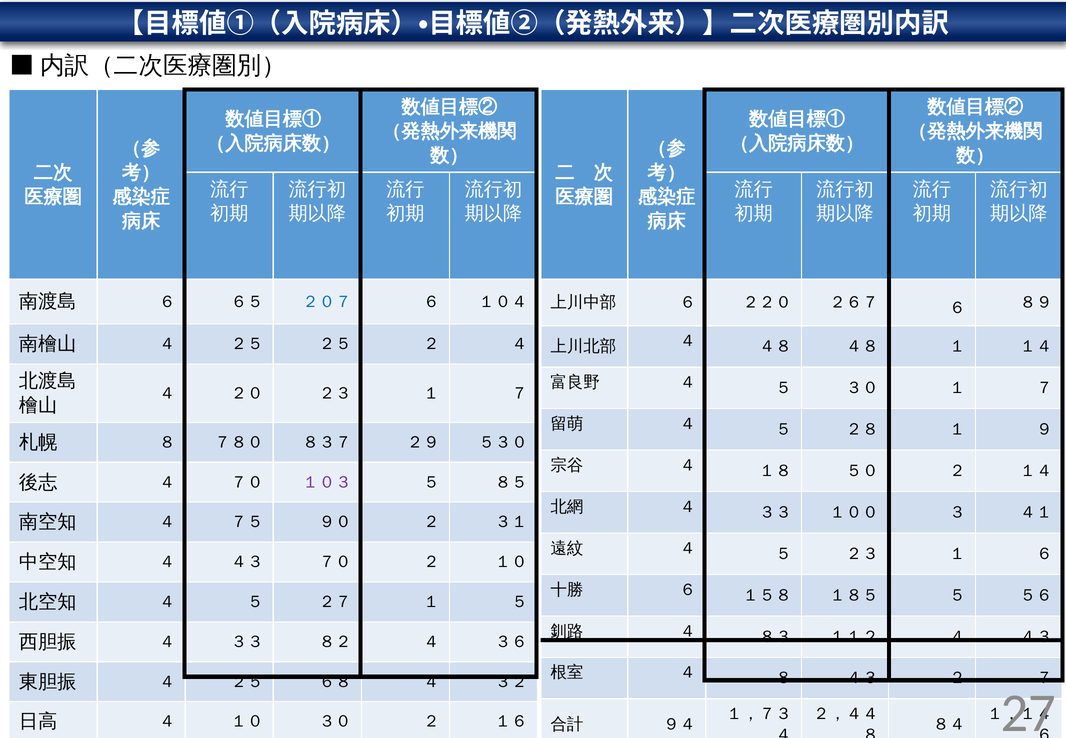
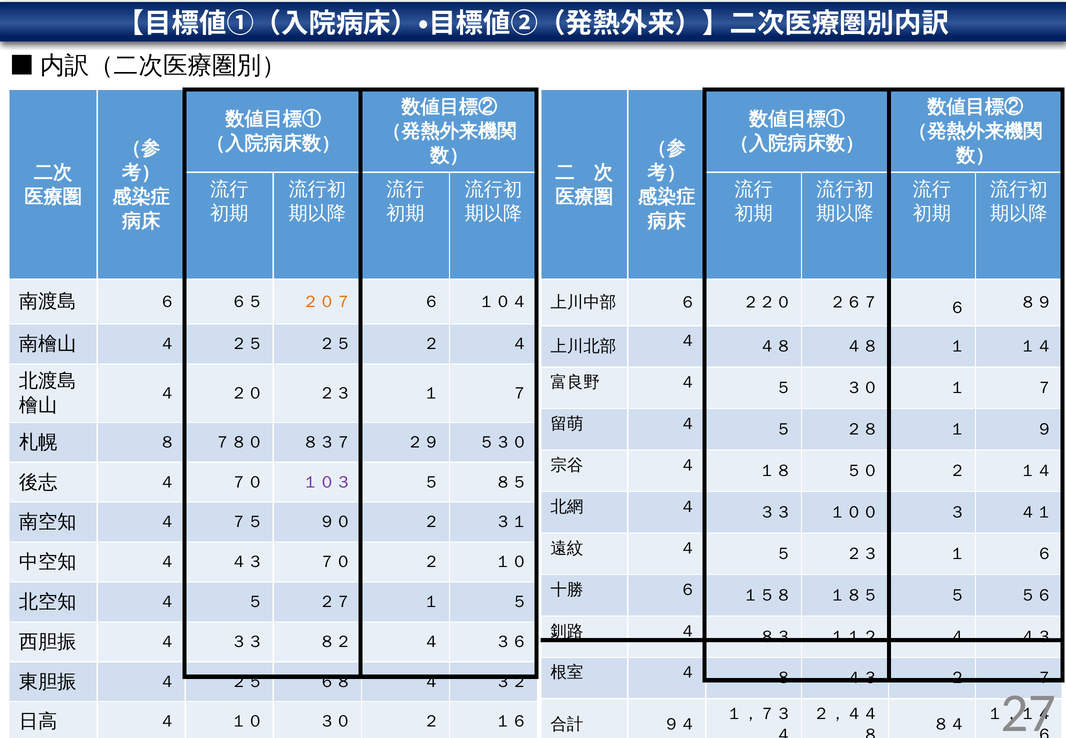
２０７ colour: blue -> orange
